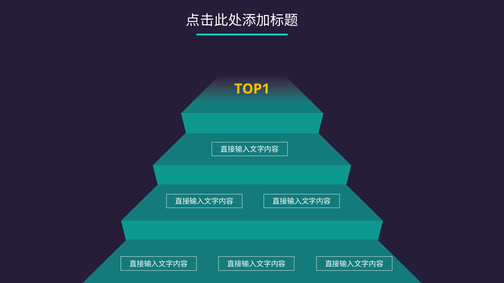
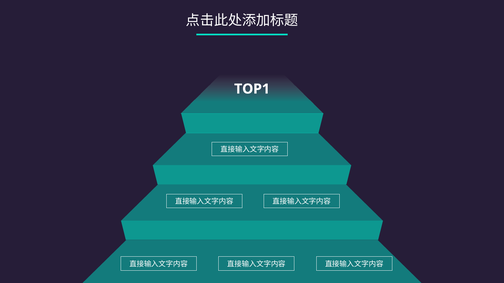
TOP1 colour: yellow -> white
